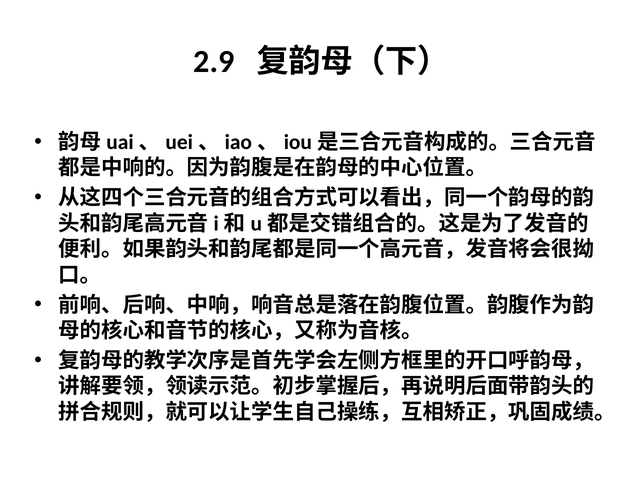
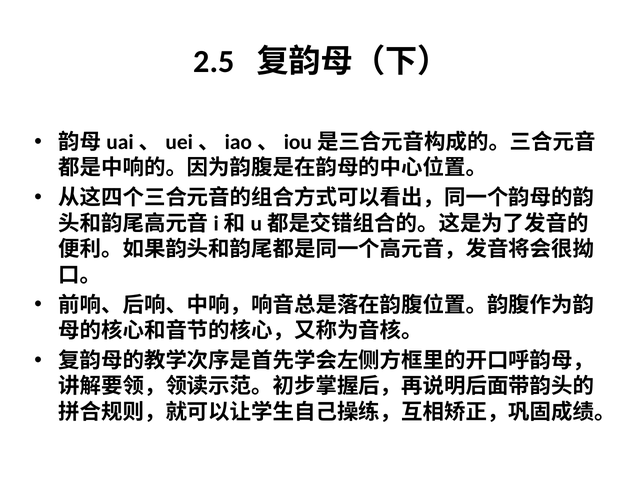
2.9: 2.9 -> 2.5
